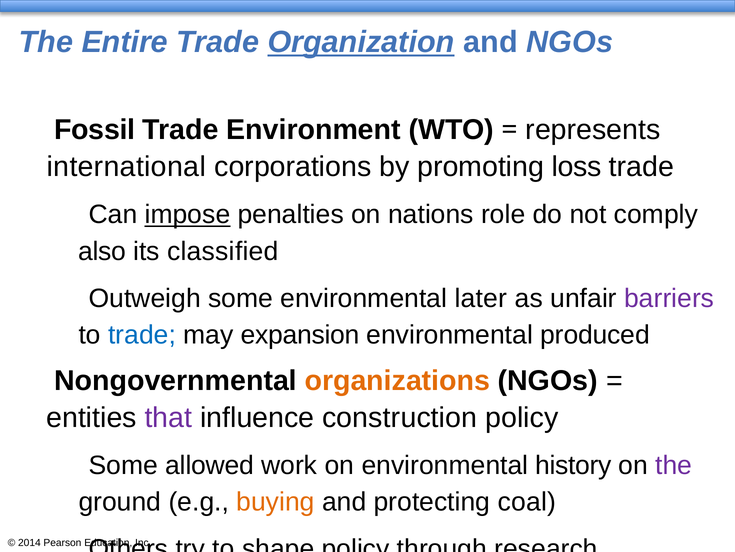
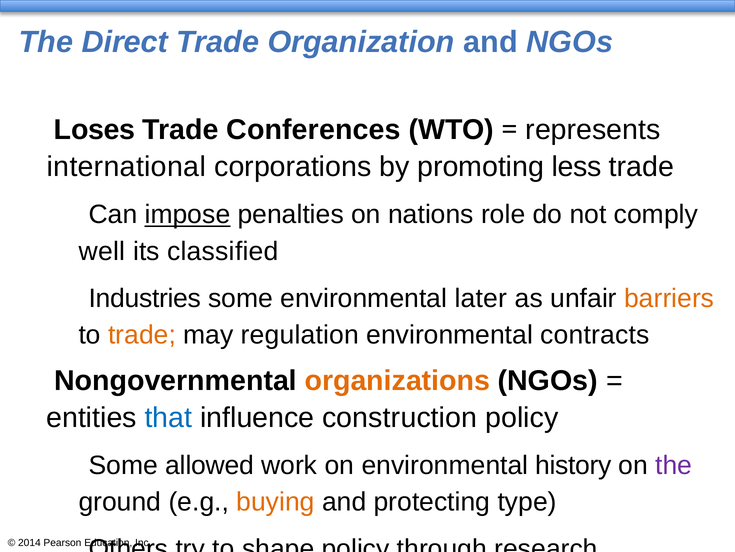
Entire: Entire -> Direct
Organization underline: present -> none
Fossil: Fossil -> Loses
Environment: Environment -> Conferences
loss: loss -> less
also: also -> well
Outweigh: Outweigh -> Industries
barriers colour: purple -> orange
trade at (142, 334) colour: blue -> orange
expansion: expansion -> regulation
produced: produced -> contracts
that colour: purple -> blue
coal: coal -> type
